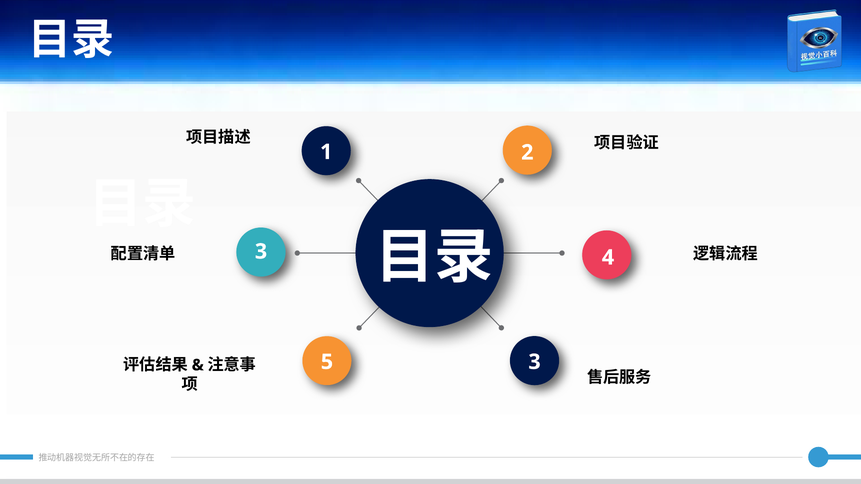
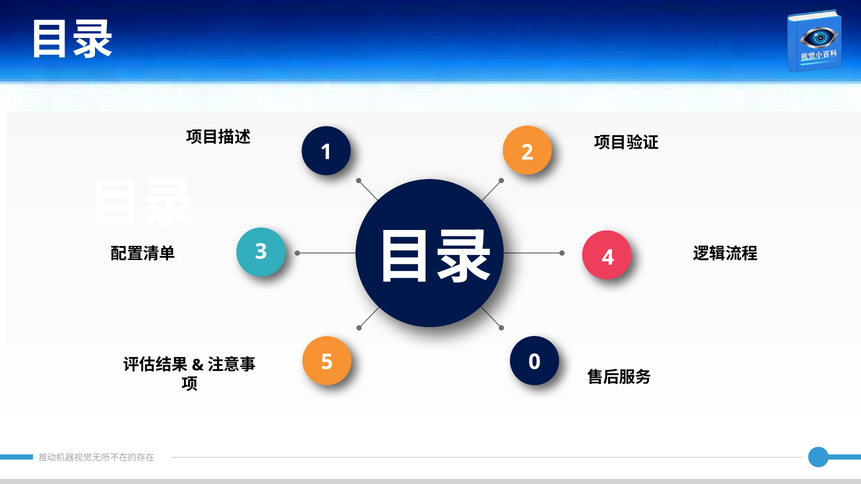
5 3: 3 -> 0
